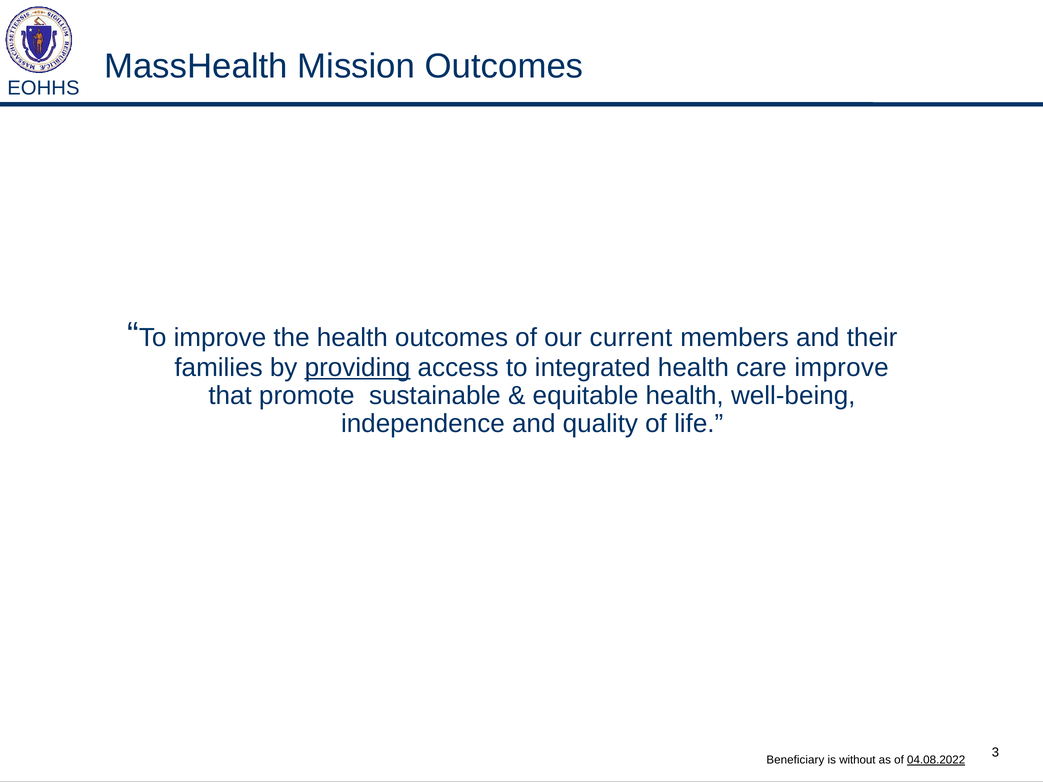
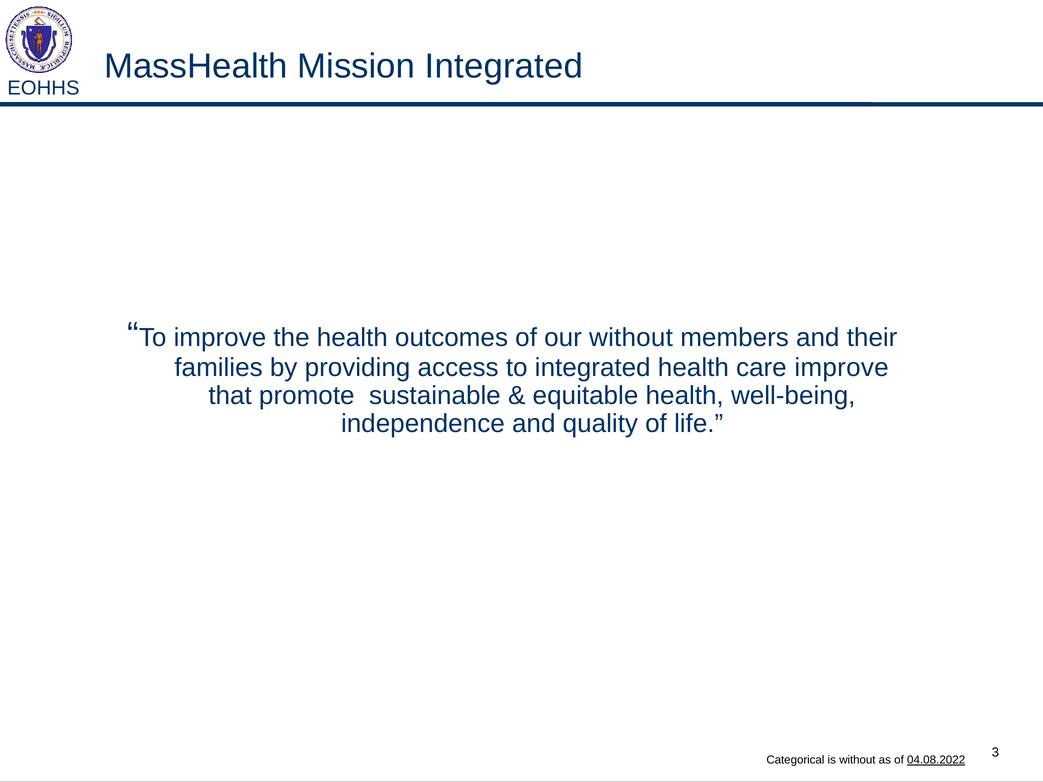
Mission Outcomes: Outcomes -> Integrated
our current: current -> without
providing underline: present -> none
Beneficiary: Beneficiary -> Categorical
